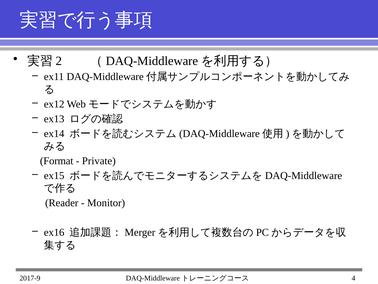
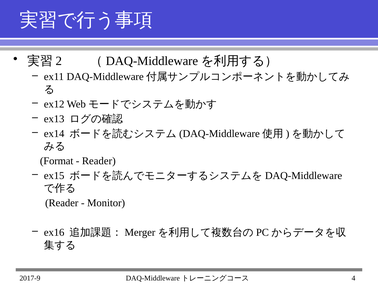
Private at (99, 161): Private -> Reader
